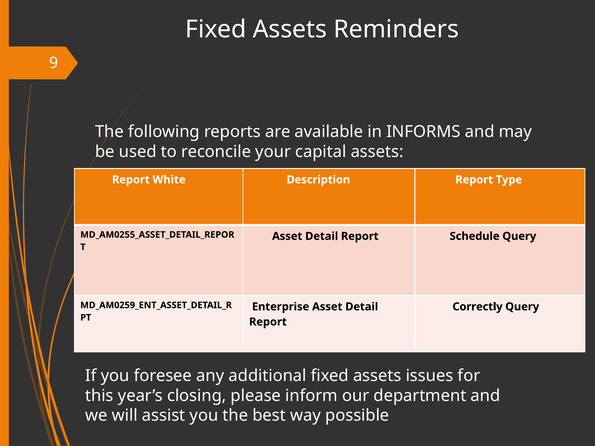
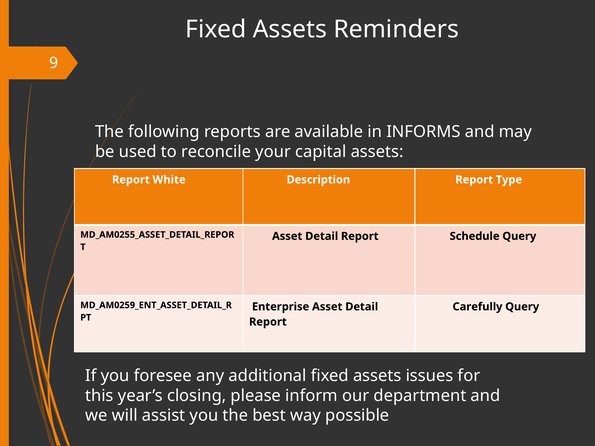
Correctly: Correctly -> Carefully
